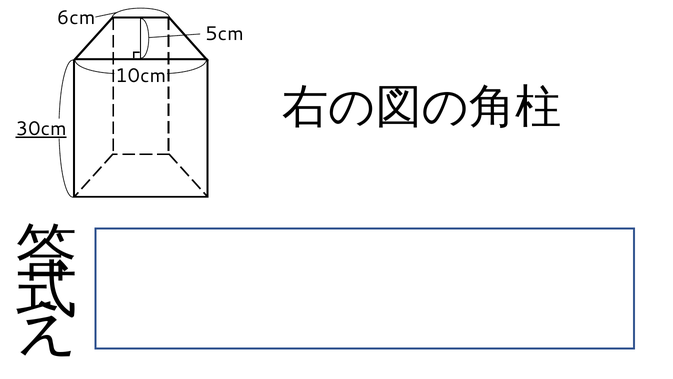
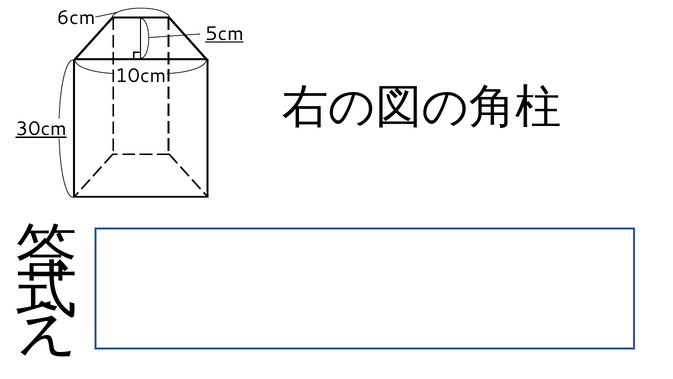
5cm underline: none -> present
